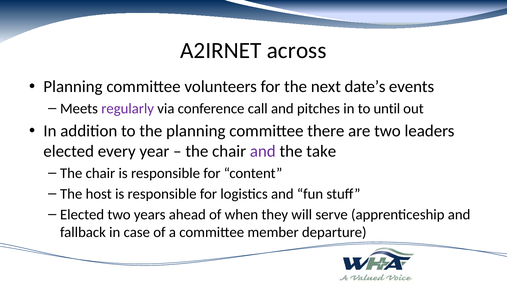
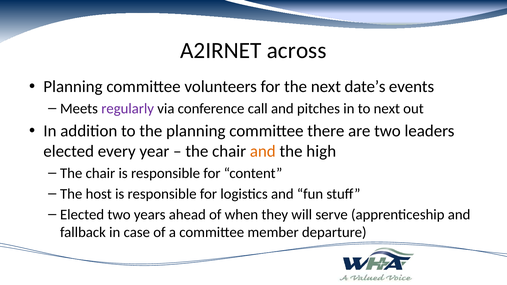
to until: until -> next
and at (263, 151) colour: purple -> orange
take: take -> high
